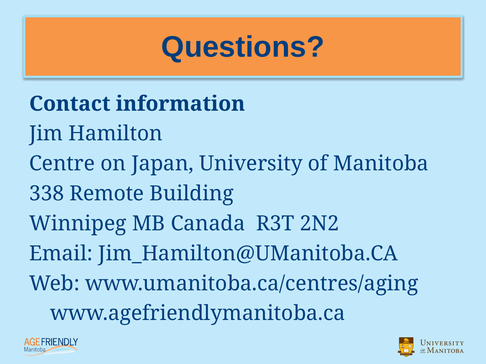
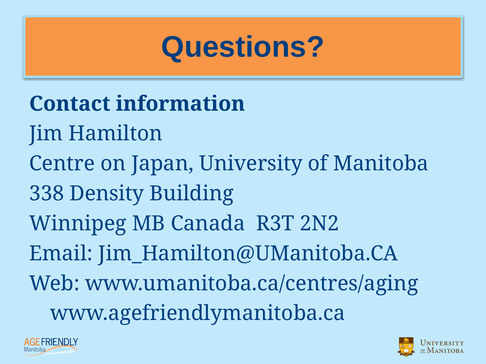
Remote: Remote -> Density
